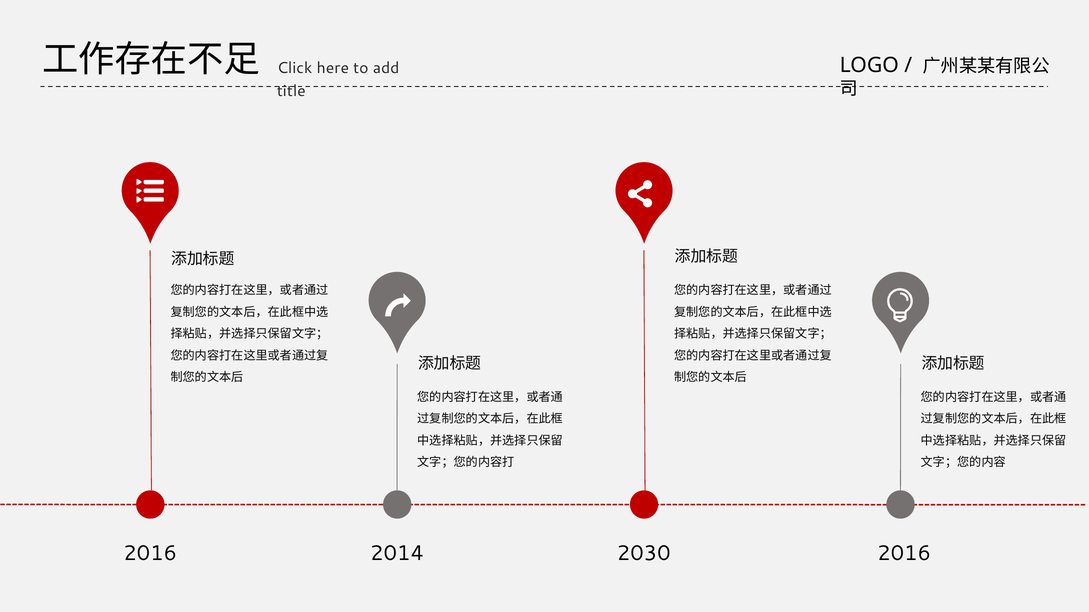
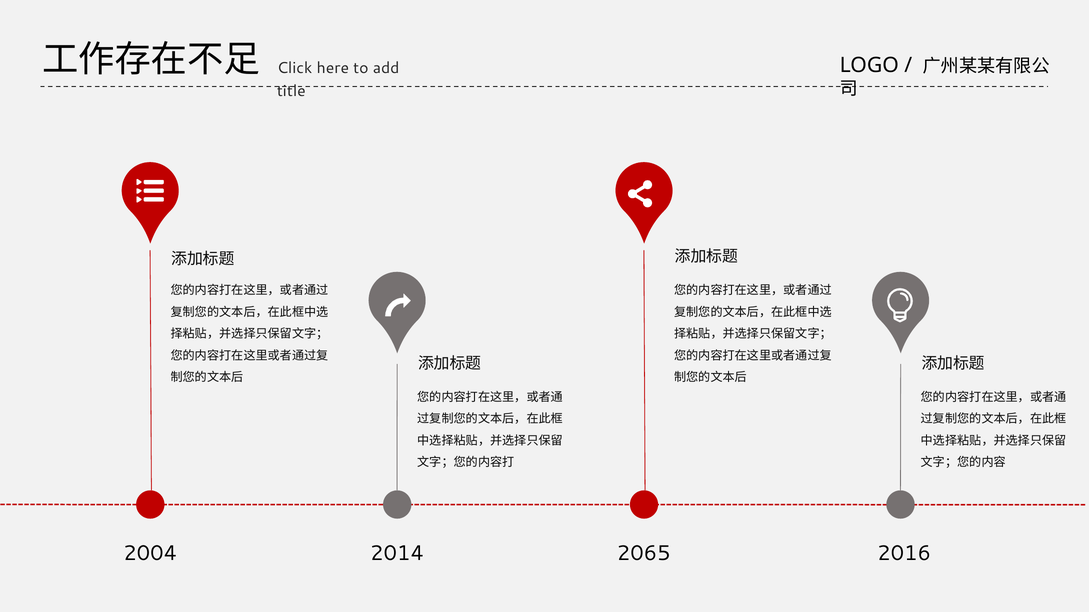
2016 at (150, 554): 2016 -> 2004
2030: 2030 -> 2065
